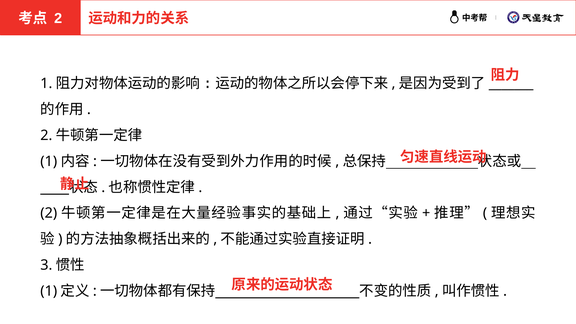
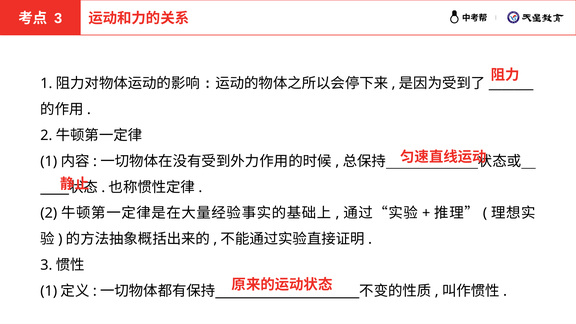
2 at (58, 19): 2 -> 3
